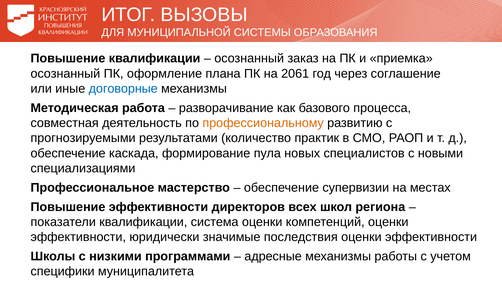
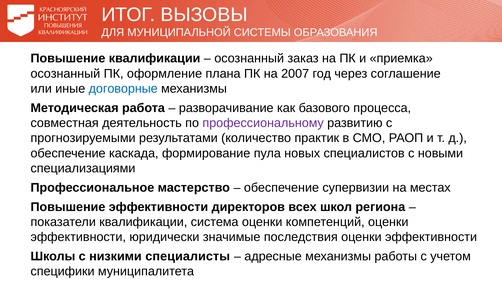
2061: 2061 -> 2007
профессиональному colour: orange -> purple
программами: программами -> специалисты
